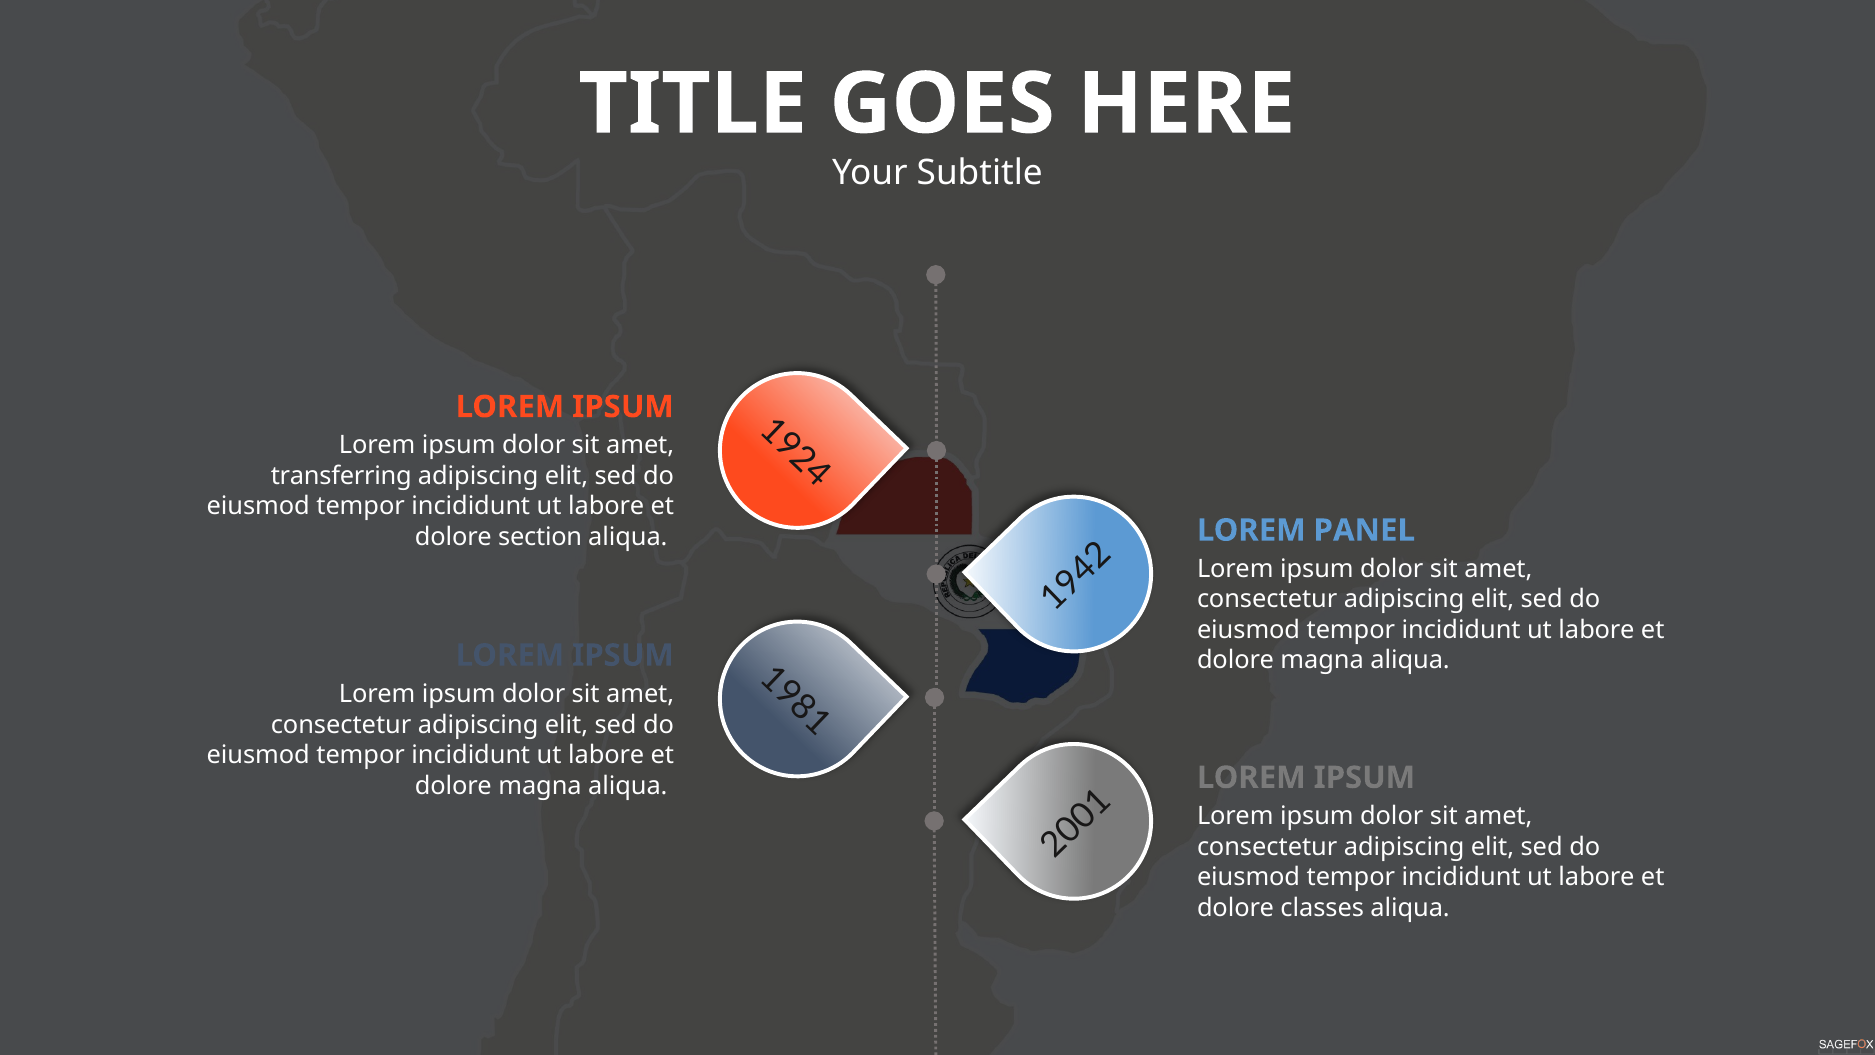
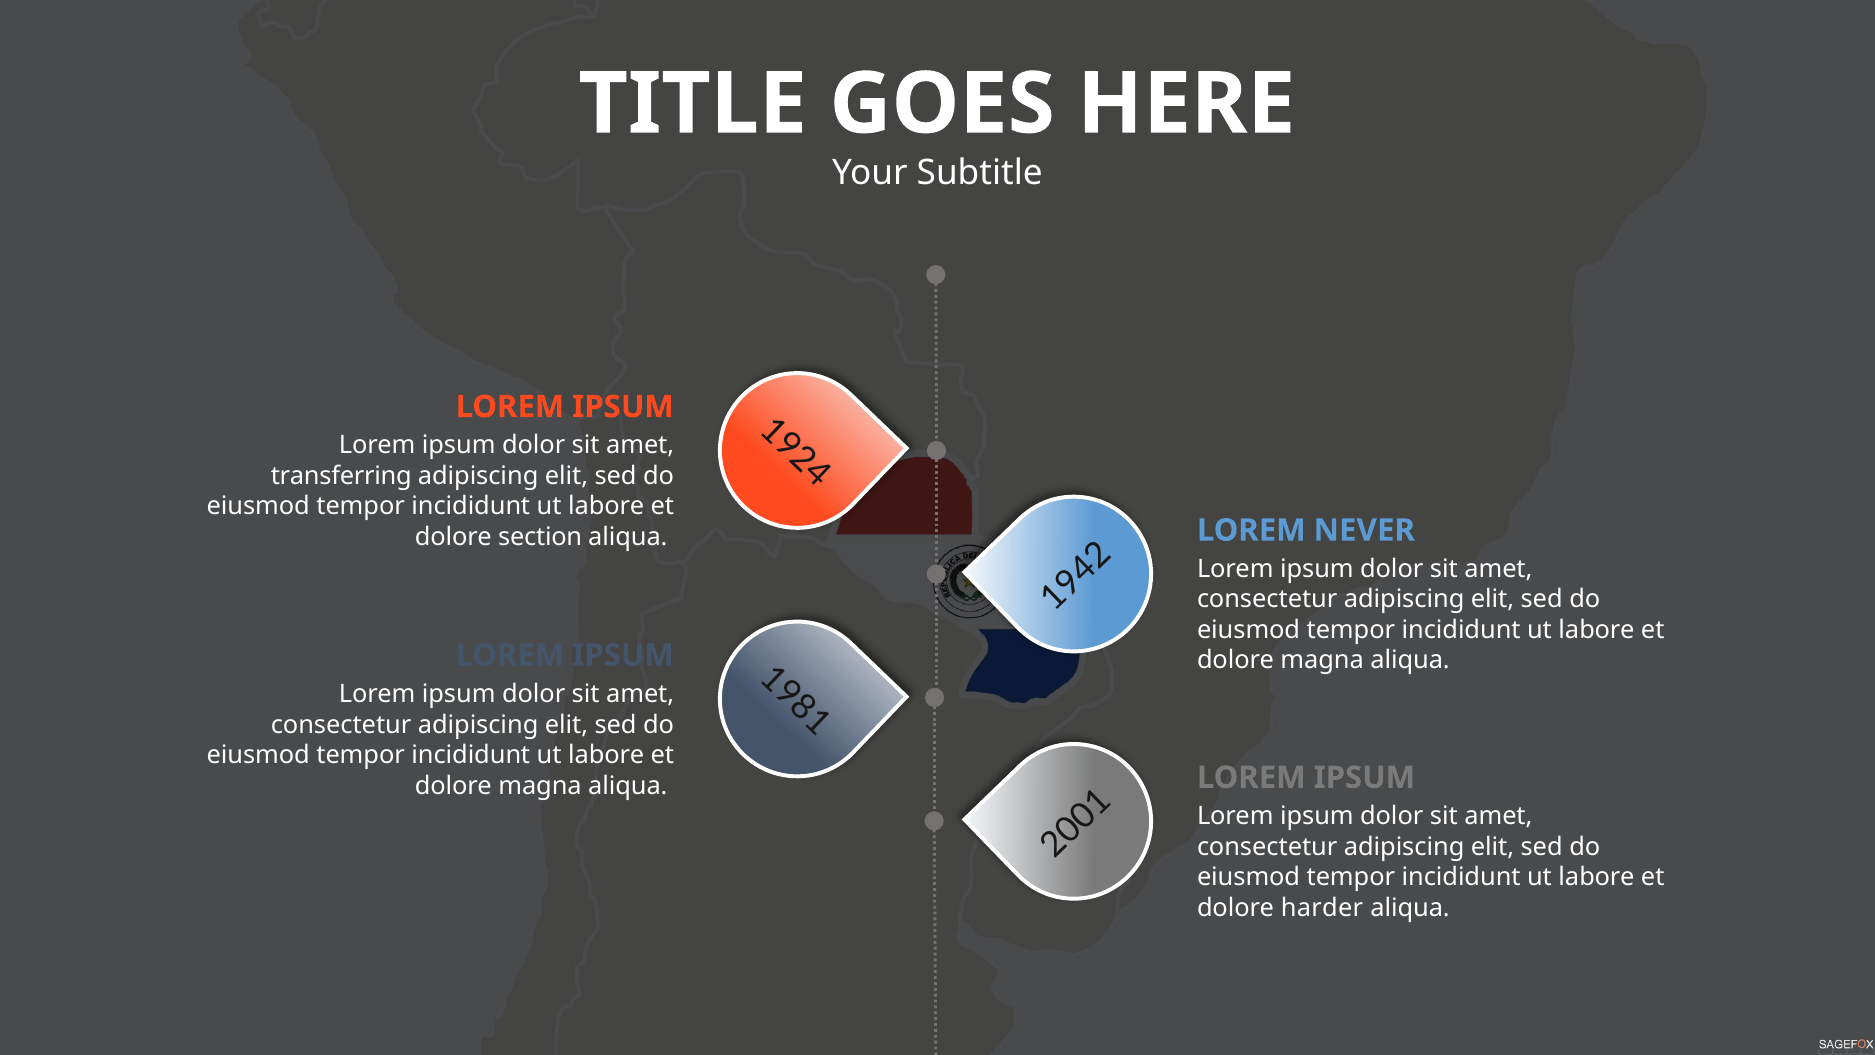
PANEL: PANEL -> NEVER
classes: classes -> harder
